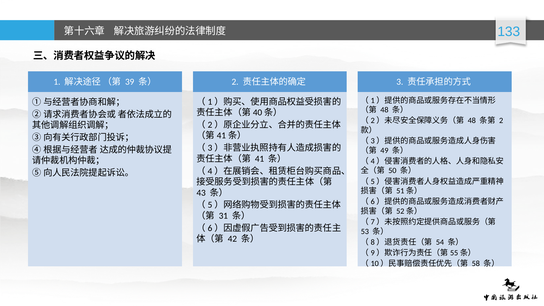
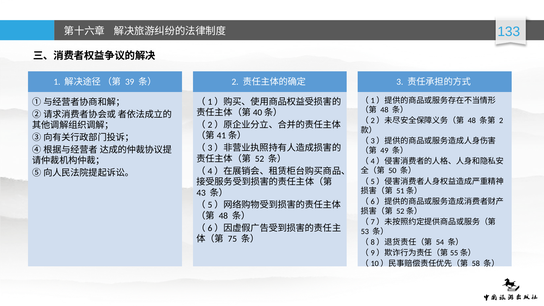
41: 41 -> 52
31 at (223, 216): 31 -> 48
42: 42 -> 75
